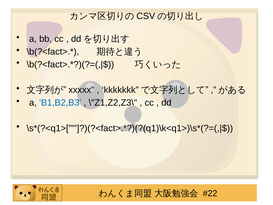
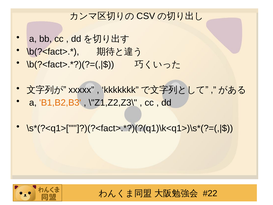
B1,B2,B3 colour: blue -> orange
